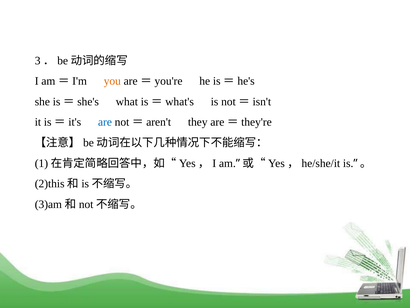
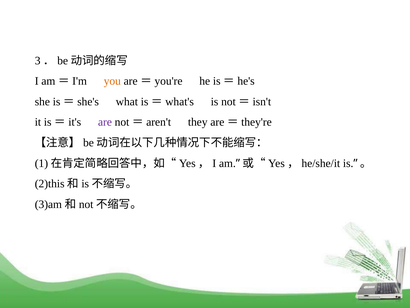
are colour: blue -> purple
